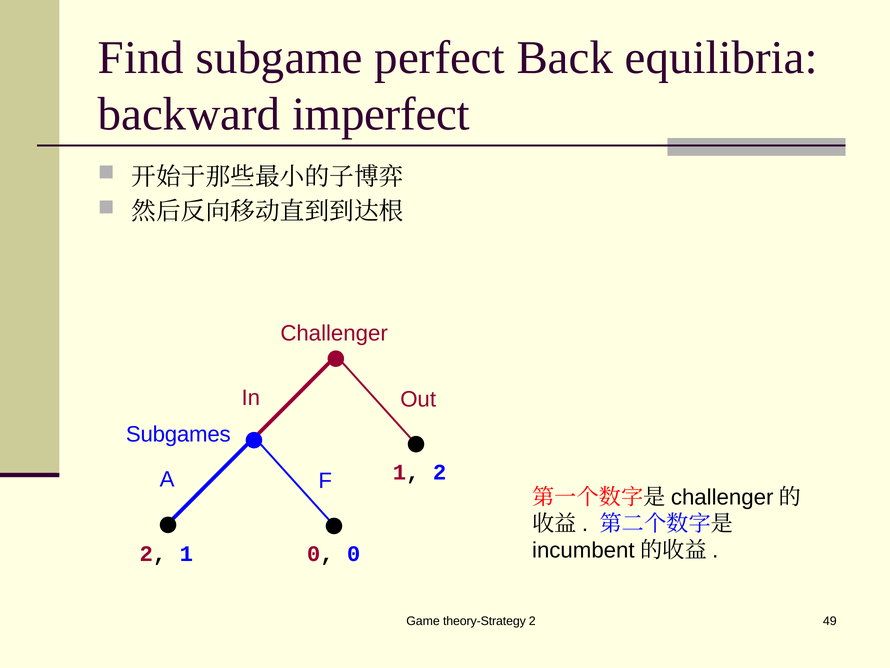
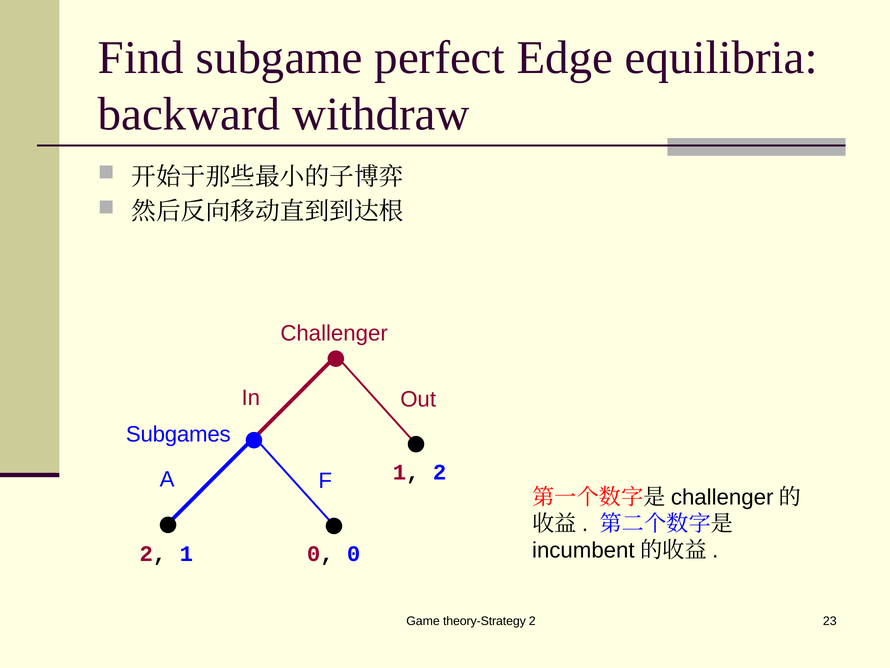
Back: Back -> Edge
imperfect: imperfect -> withdraw
49: 49 -> 23
